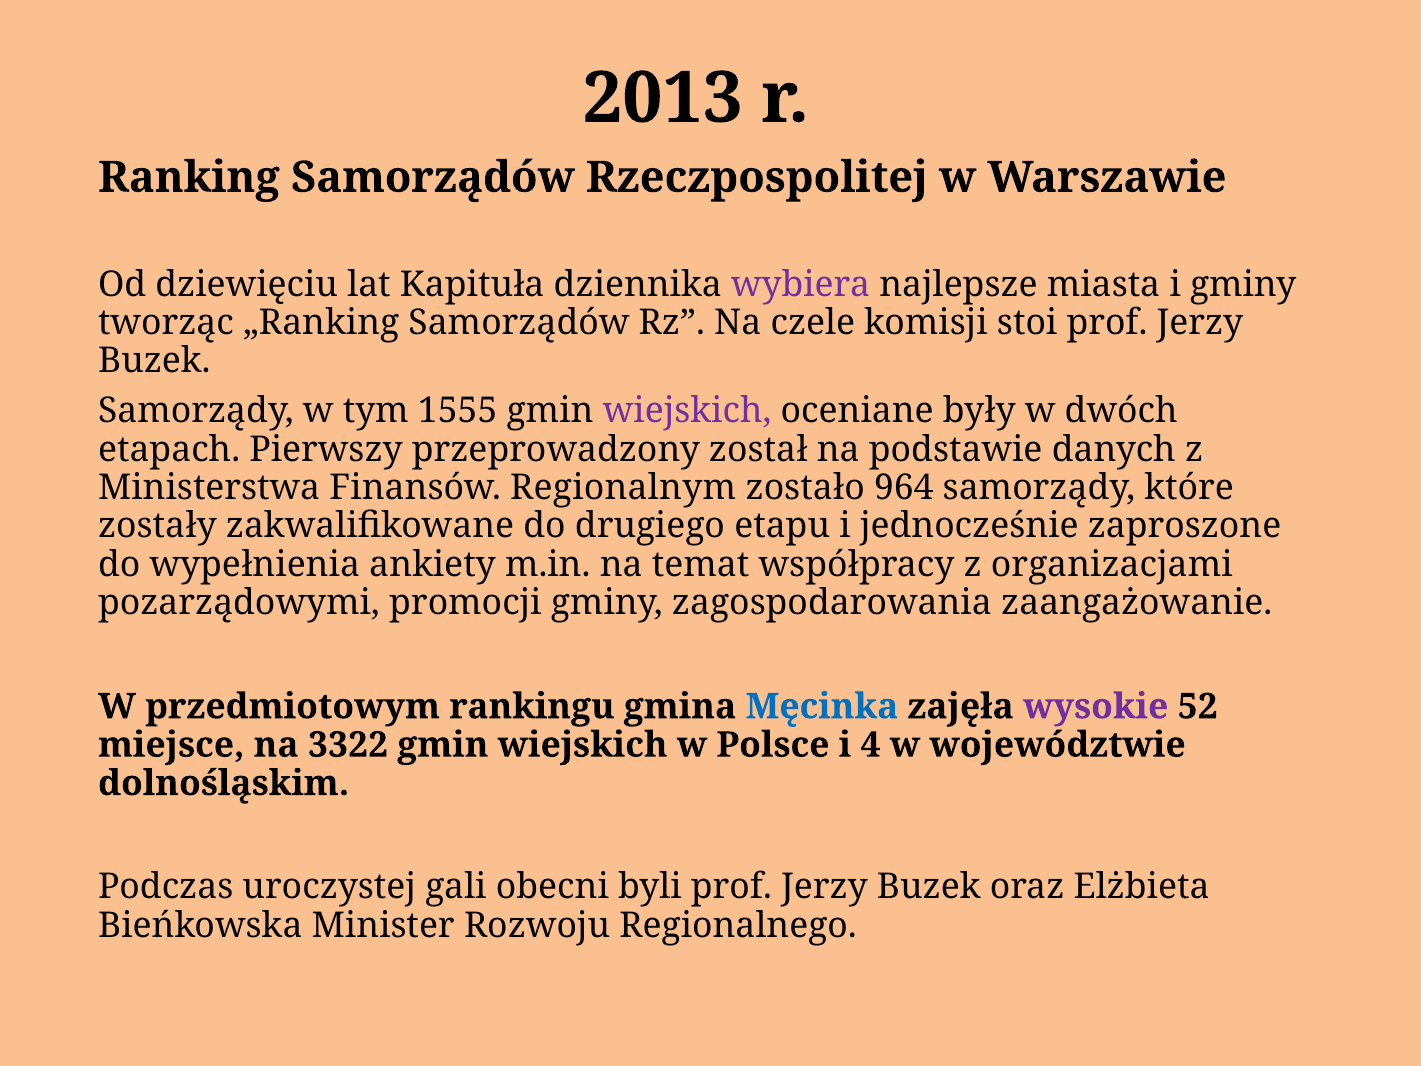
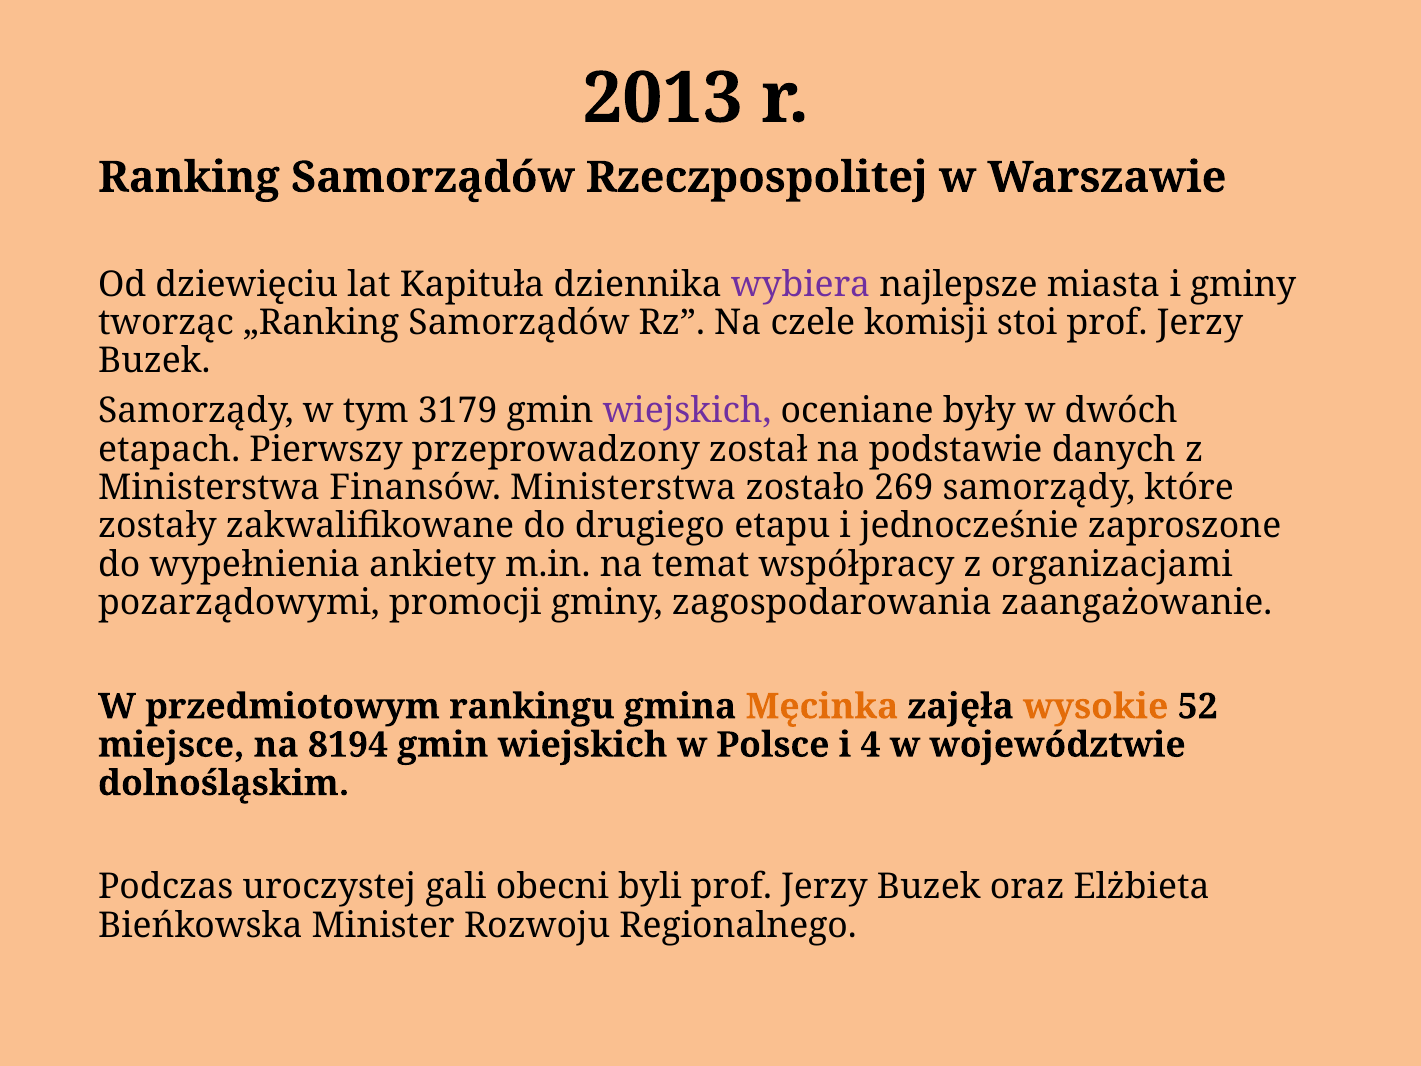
1555: 1555 -> 3179
Finansów Regionalnym: Regionalnym -> Ministerstwa
964: 964 -> 269
Męcinka colour: blue -> orange
wysokie colour: purple -> orange
3322: 3322 -> 8194
